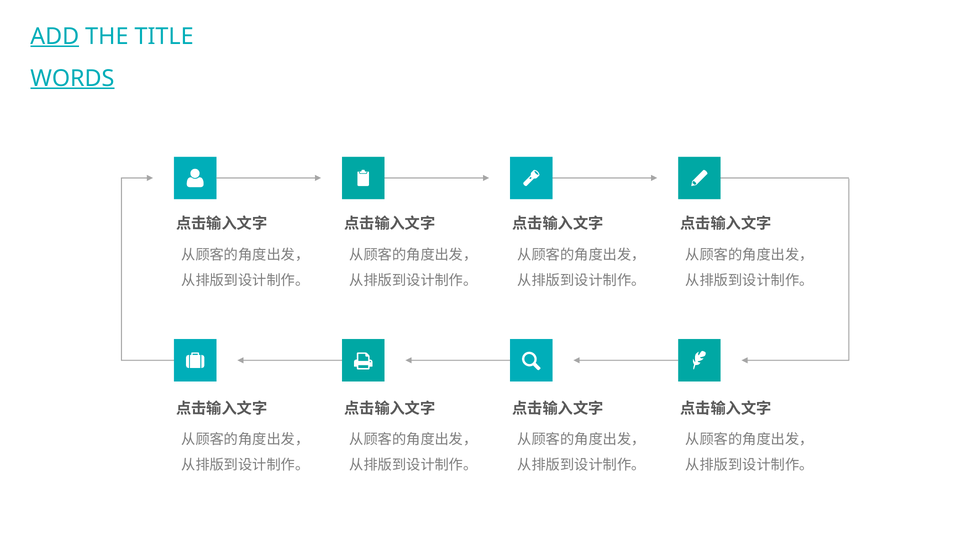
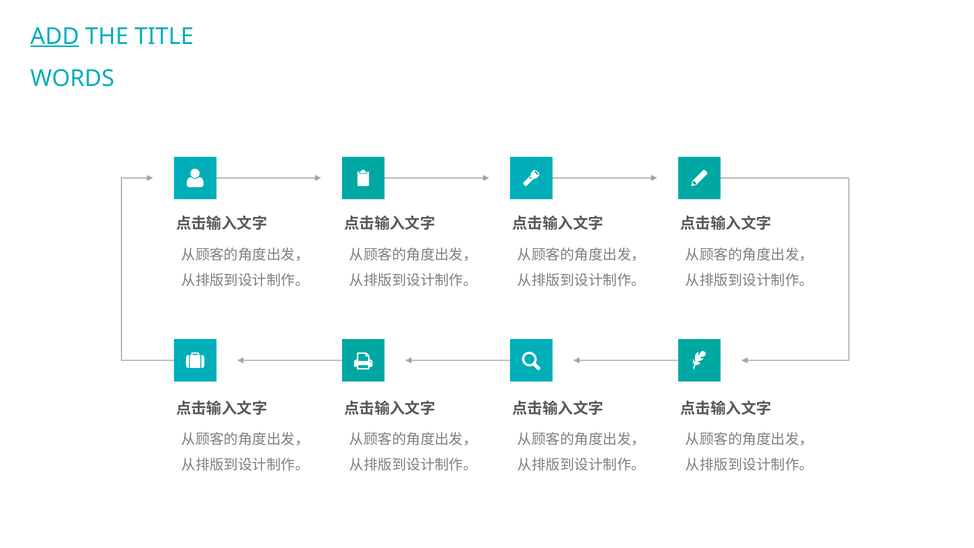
WORDS underline: present -> none
